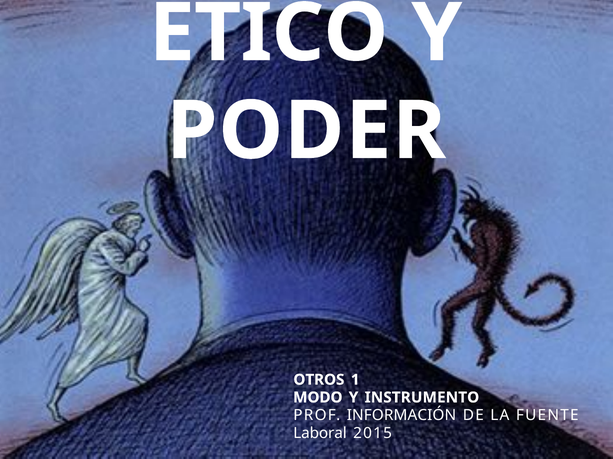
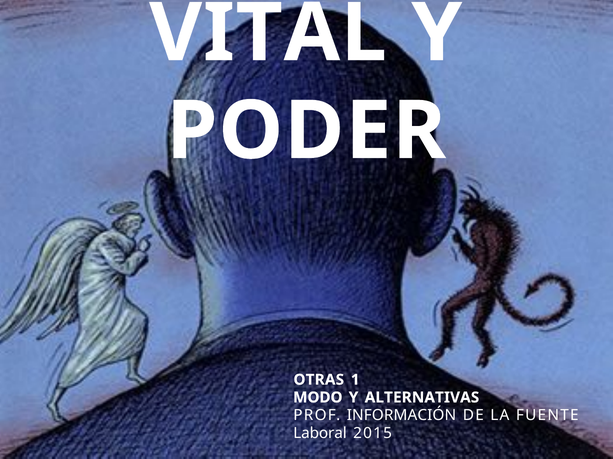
ÉTICO: ÉTICO -> VITAL
OTROS: OTROS -> OTRAS
INSTRUMENTO: INSTRUMENTO -> ALTERNATIVAS
